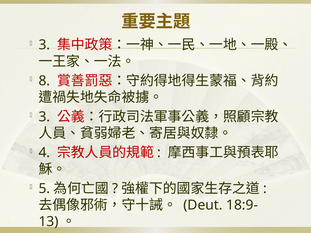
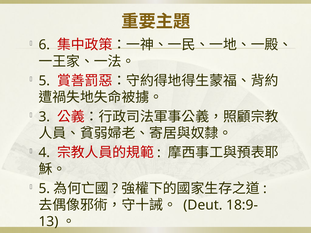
3 at (44, 45): 3 -> 6
8 at (44, 81): 8 -> 5
